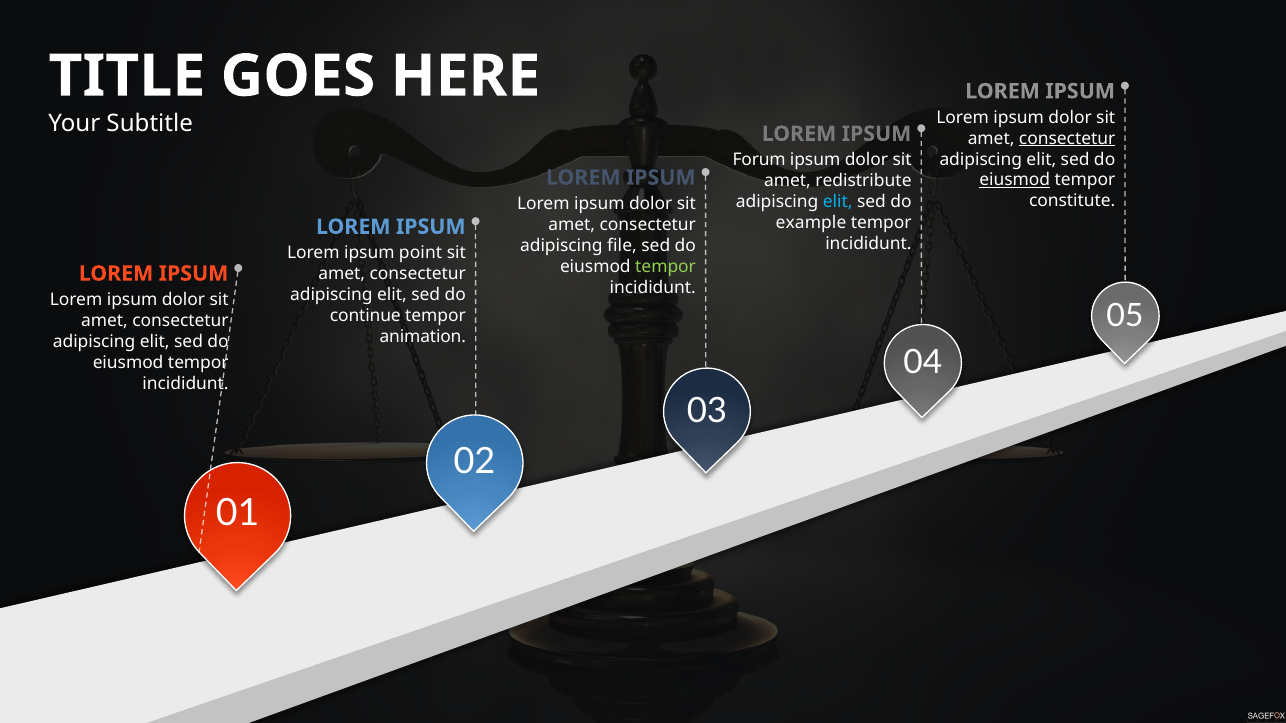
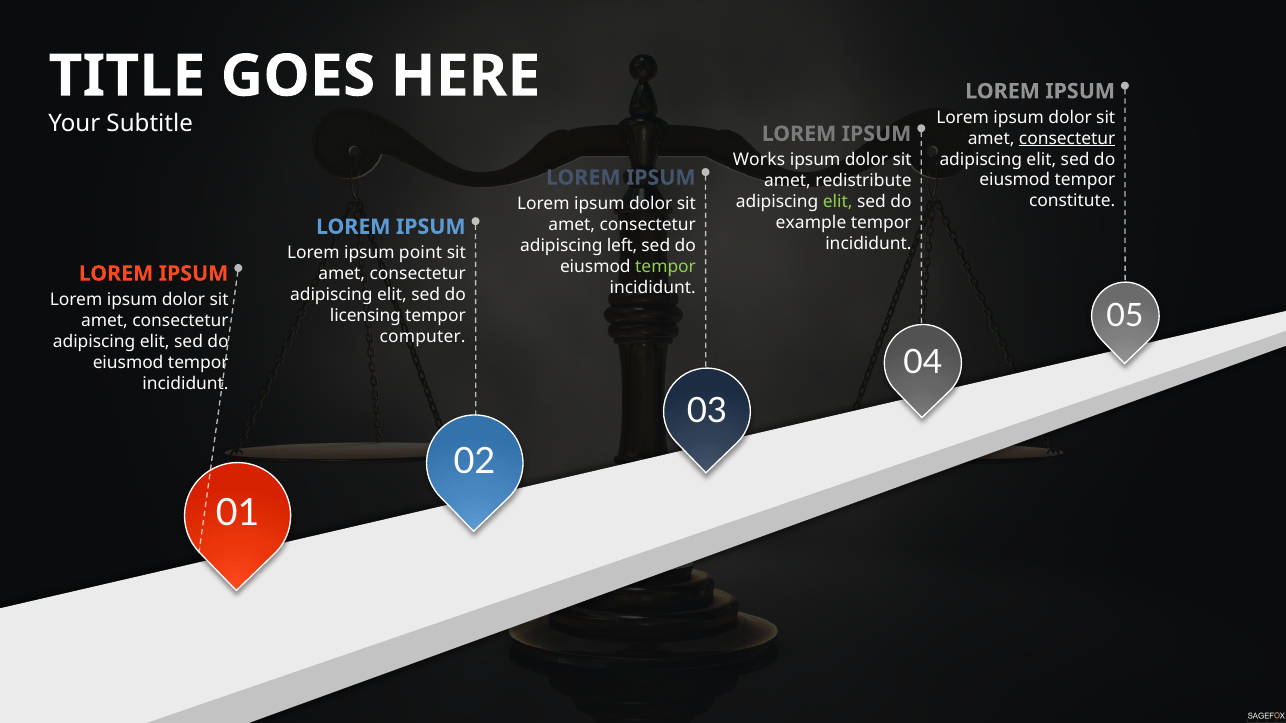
Forum: Forum -> Works
eiusmod at (1015, 180) underline: present -> none
elit at (838, 202) colour: light blue -> light green
file: file -> left
continue: continue -> licensing
animation: animation -> computer
